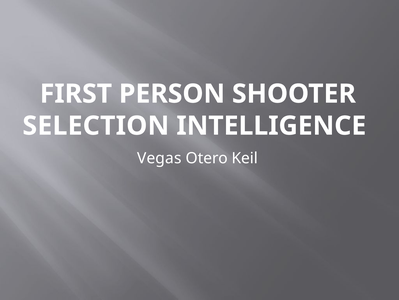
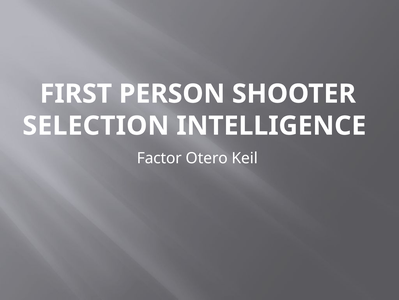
Vegas: Vegas -> Factor
